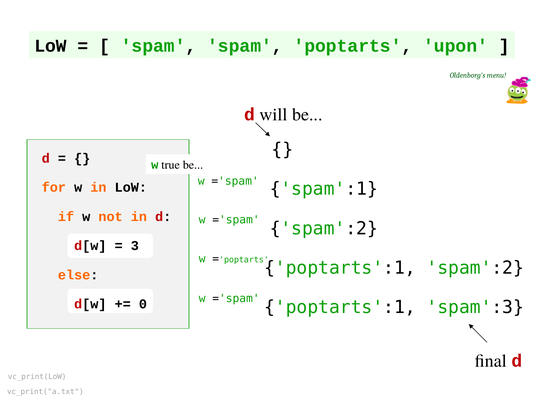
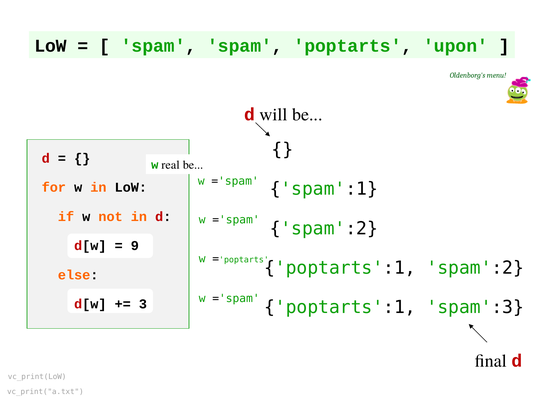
true: true -> real
3: 3 -> 9
0: 0 -> 3
